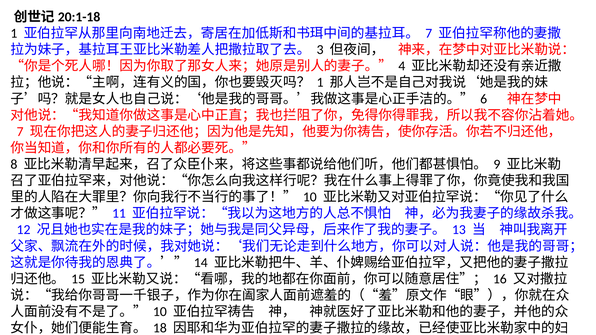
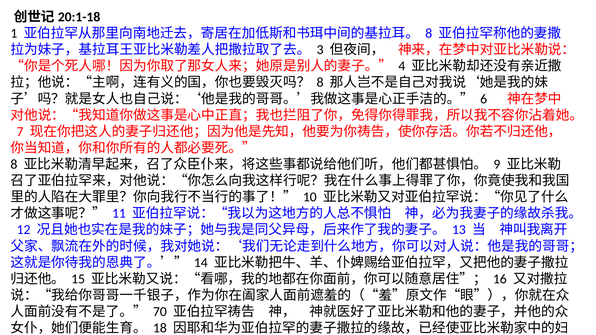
7 at (429, 33): 7 -> 8
1 at (320, 83): 1 -> 8
10 at (160, 312): 10 -> 70
